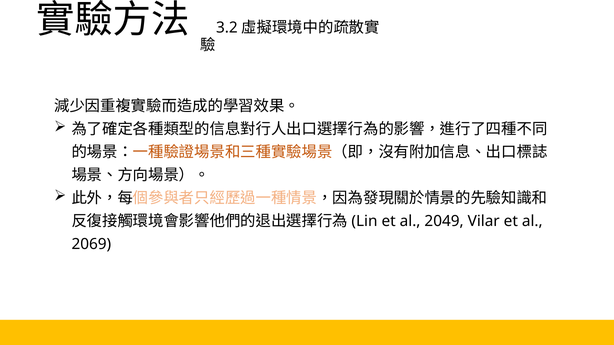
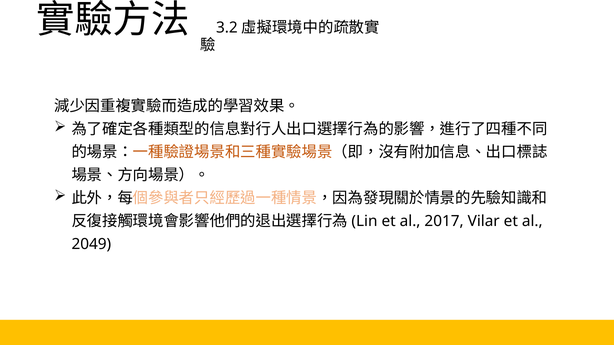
2049: 2049 -> 2017
2069: 2069 -> 2049
